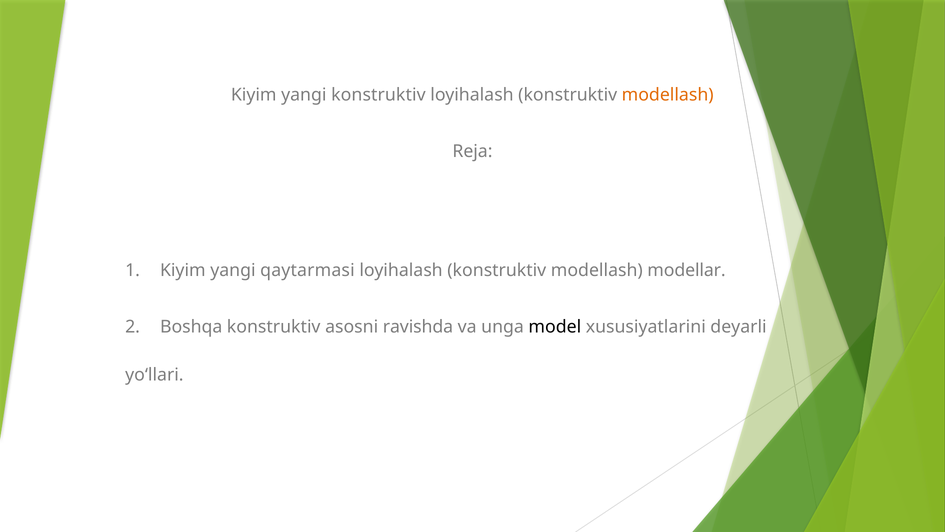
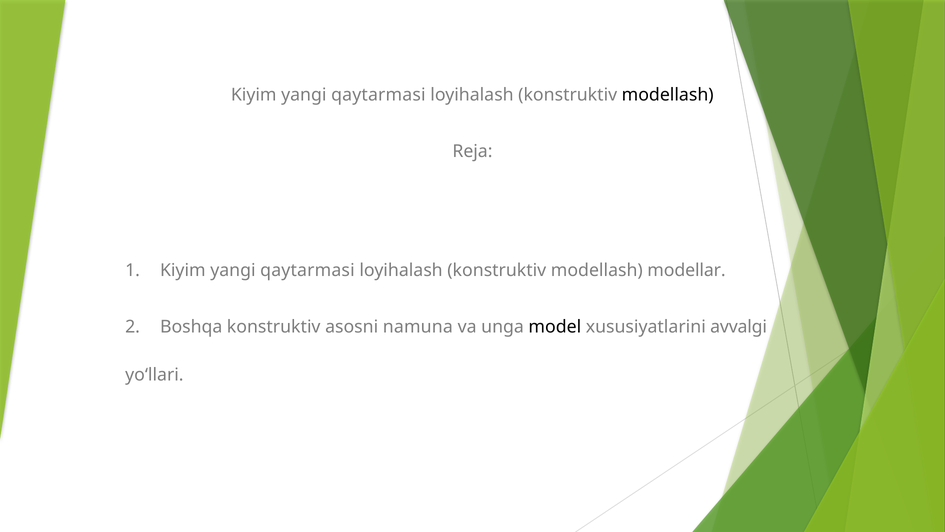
konstruktiv at (378, 95): konstruktiv -> qaytarmasi
modellash at (668, 95) colour: orange -> black
ravishda: ravishda -> namuna
deyarli: deyarli -> avvalgi
